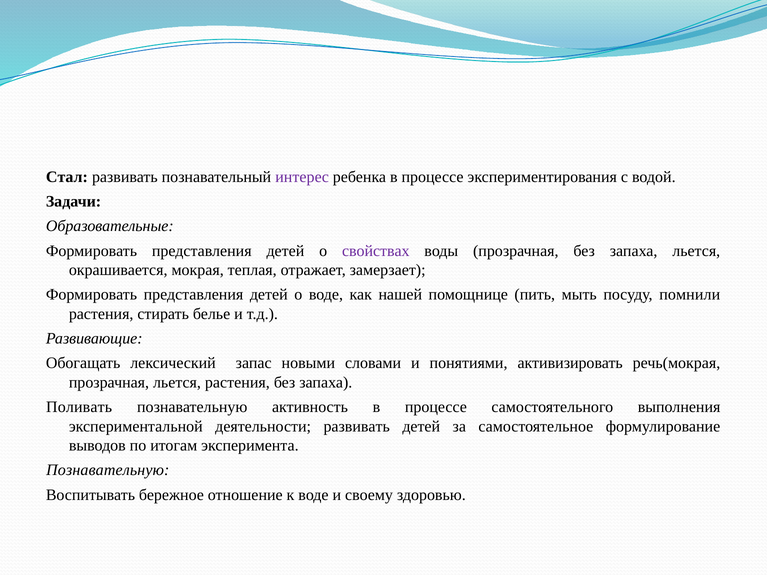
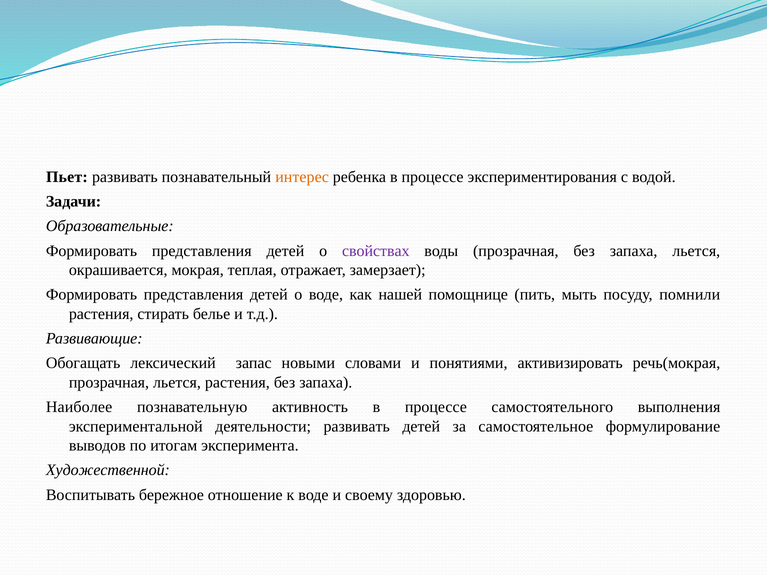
Стал: Стал -> Пьет
интерес colour: purple -> orange
Поливать: Поливать -> Наиболее
Познавательную at (108, 470): Познавательную -> Художественной
